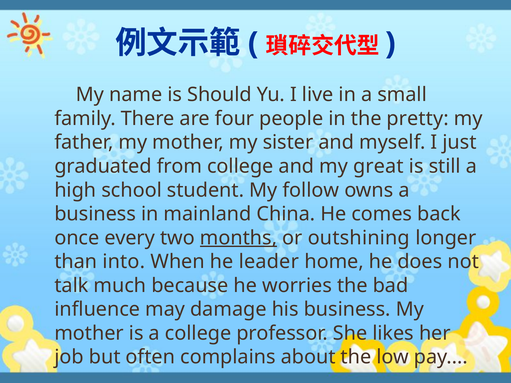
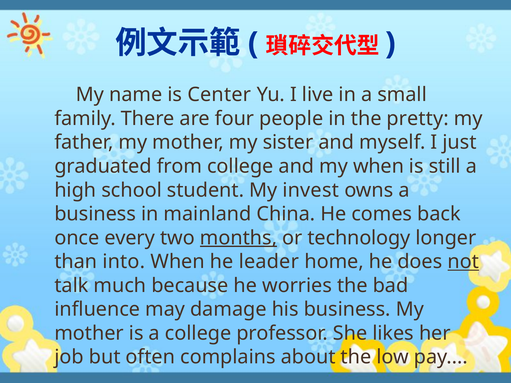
Should: Should -> Center
my great: great -> when
follow: follow -> invest
outshining: outshining -> technology
not underline: none -> present
